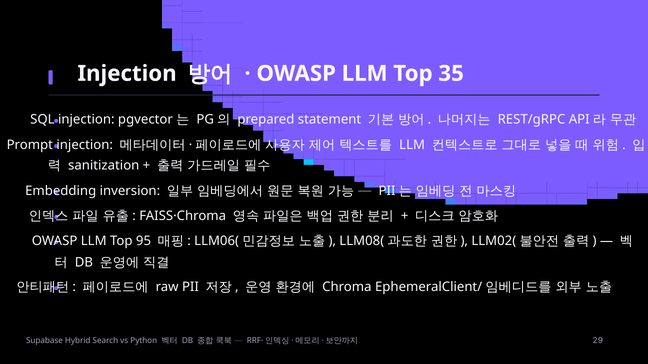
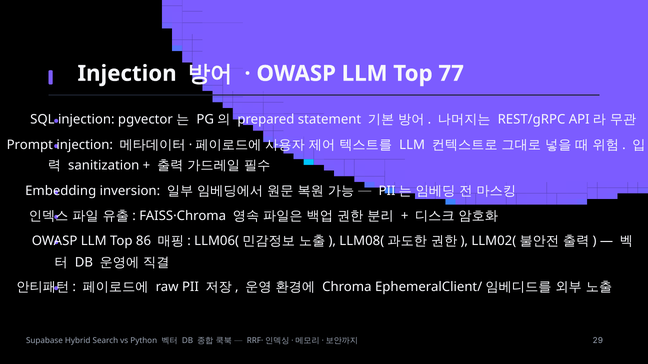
35: 35 -> 77
95: 95 -> 86
